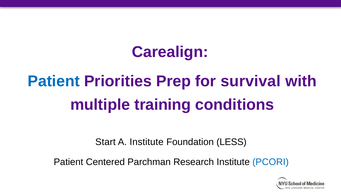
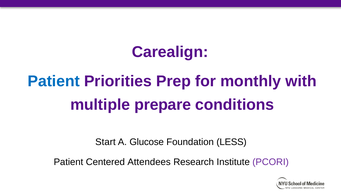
survival: survival -> monthly
training: training -> prepare
A Institute: Institute -> Glucose
Parchman: Parchman -> Attendees
PCORI colour: blue -> purple
